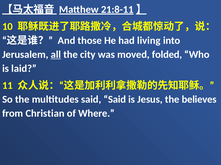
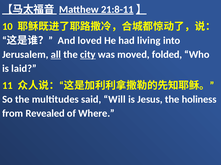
those: those -> loved
city underline: none -> present
said Said: Said -> Will
believes: believes -> holiness
Christian: Christian -> Revealed
